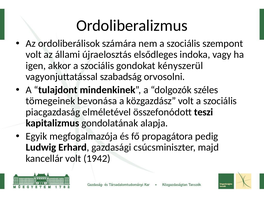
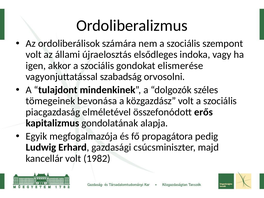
kényszerül: kényszerül -> elismerése
teszi: teszi -> erős
1942: 1942 -> 1982
